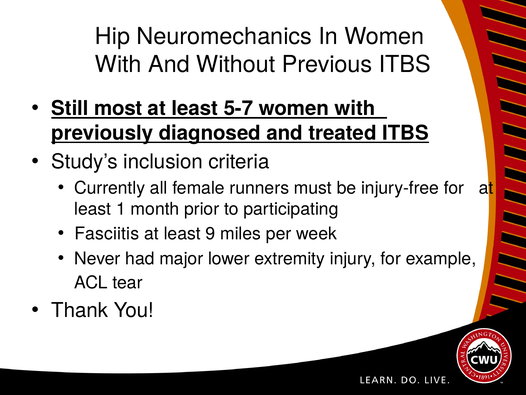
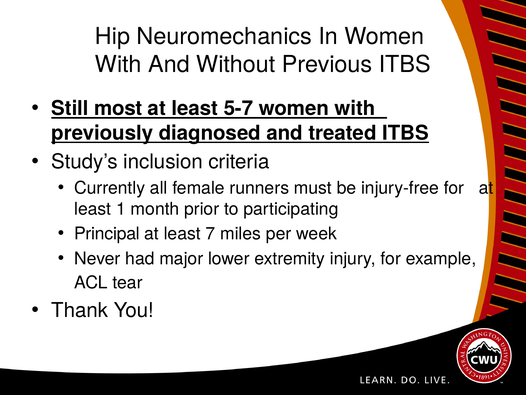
Fasciitis: Fasciitis -> Principal
9: 9 -> 7
